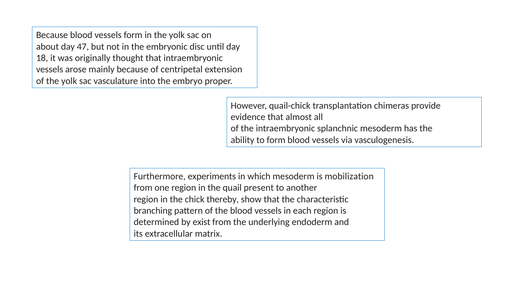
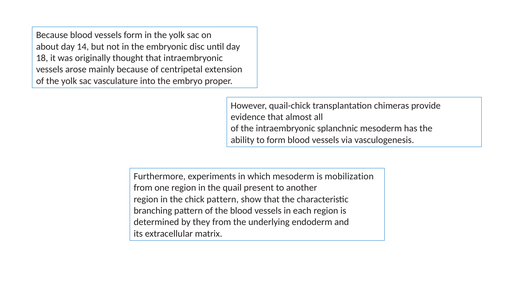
47: 47 -> 14
chick thereby: thereby -> pattern
exist: exist -> they
